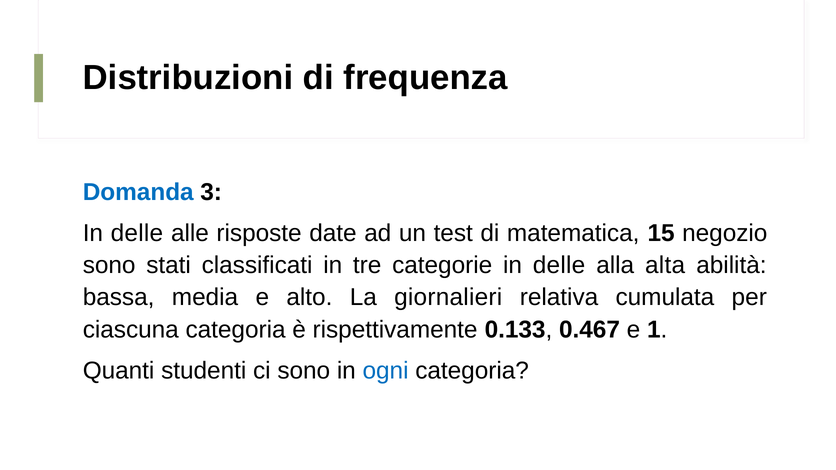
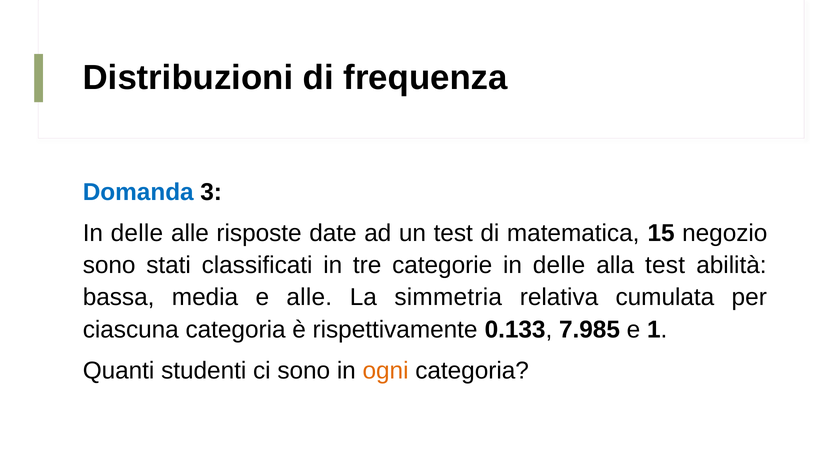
alla alta: alta -> test
e alto: alto -> alle
giornalieri: giornalieri -> simmetria
0.467: 0.467 -> 7.985
ogni colour: blue -> orange
